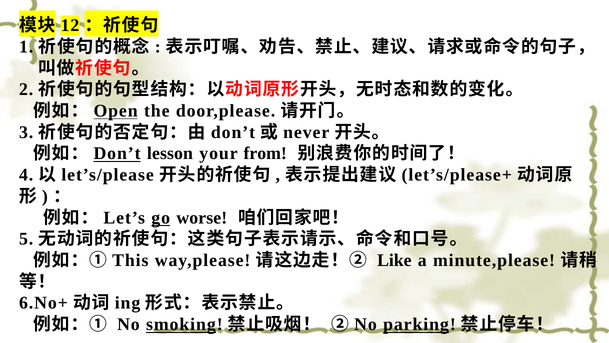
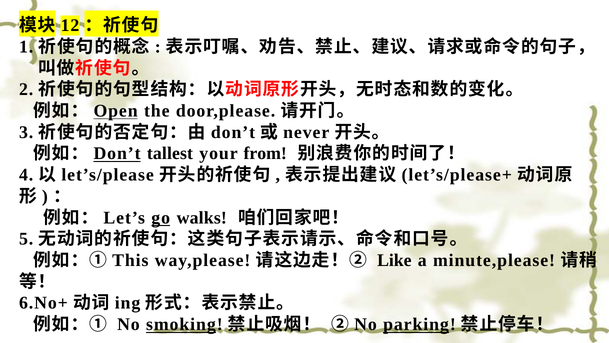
lesson: lesson -> tallest
worse: worse -> walks
